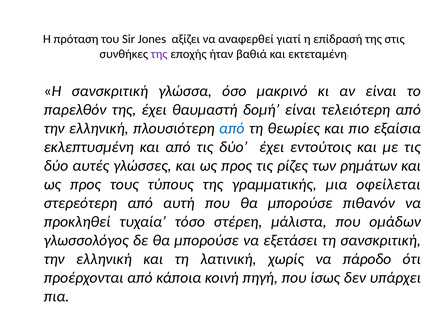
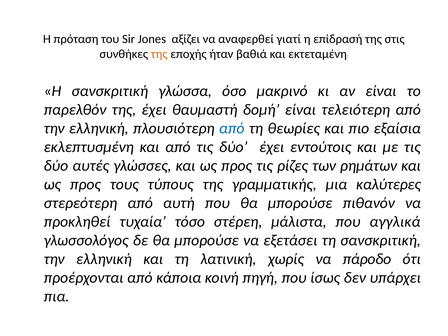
της at (159, 54) colour: purple -> orange
οφείλεται: οφείλεται -> καλύτερες
ομάδων: ομάδων -> αγγλικά
